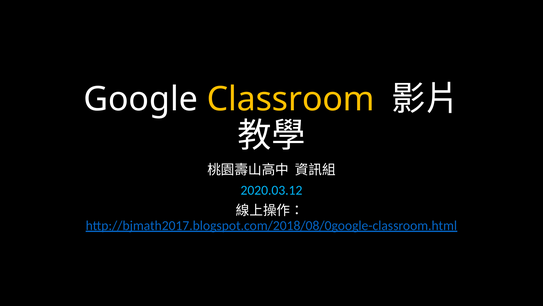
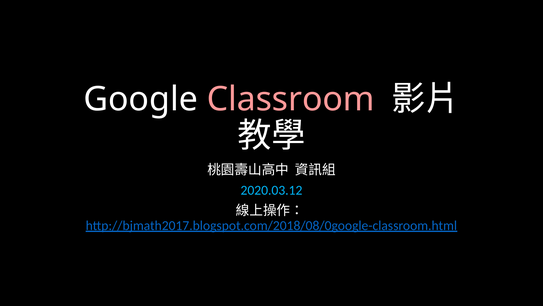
Classroom colour: yellow -> pink
